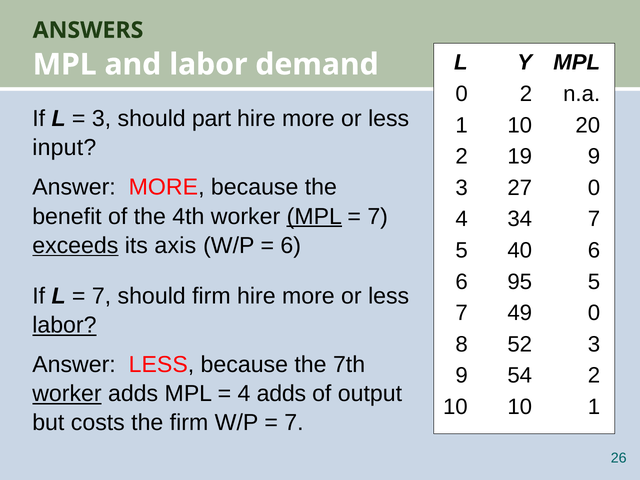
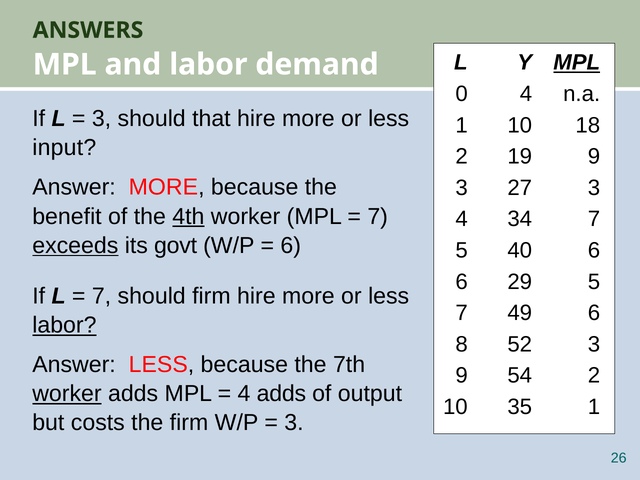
MPL at (577, 63) underline: none -> present
0 2: 2 -> 4
part: part -> that
20: 20 -> 18
27 0: 0 -> 3
4th underline: none -> present
MPL at (314, 216) underline: present -> none
axis: axis -> govt
95: 95 -> 29
49 0: 0 -> 6
10 10: 10 -> 35
7 at (294, 423): 7 -> 3
